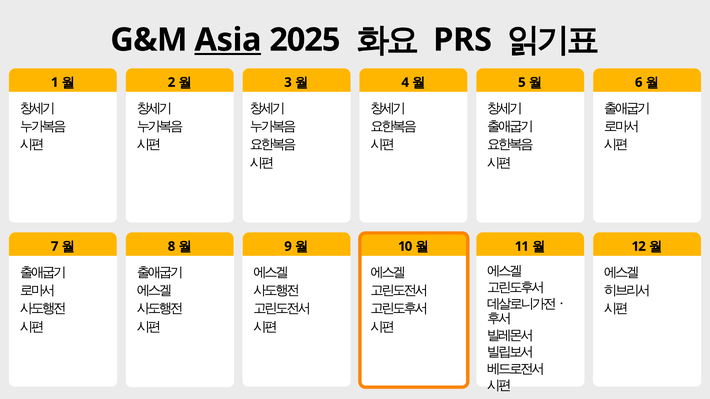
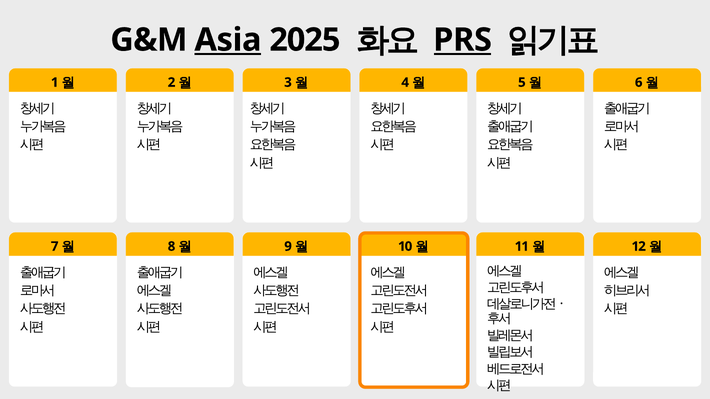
PRS underline: none -> present
